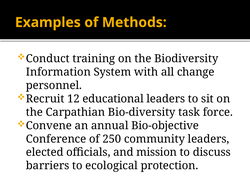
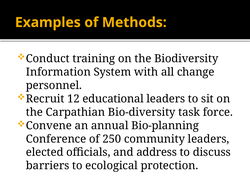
Bio-objective: Bio-objective -> Bio-planning
mission: mission -> address
